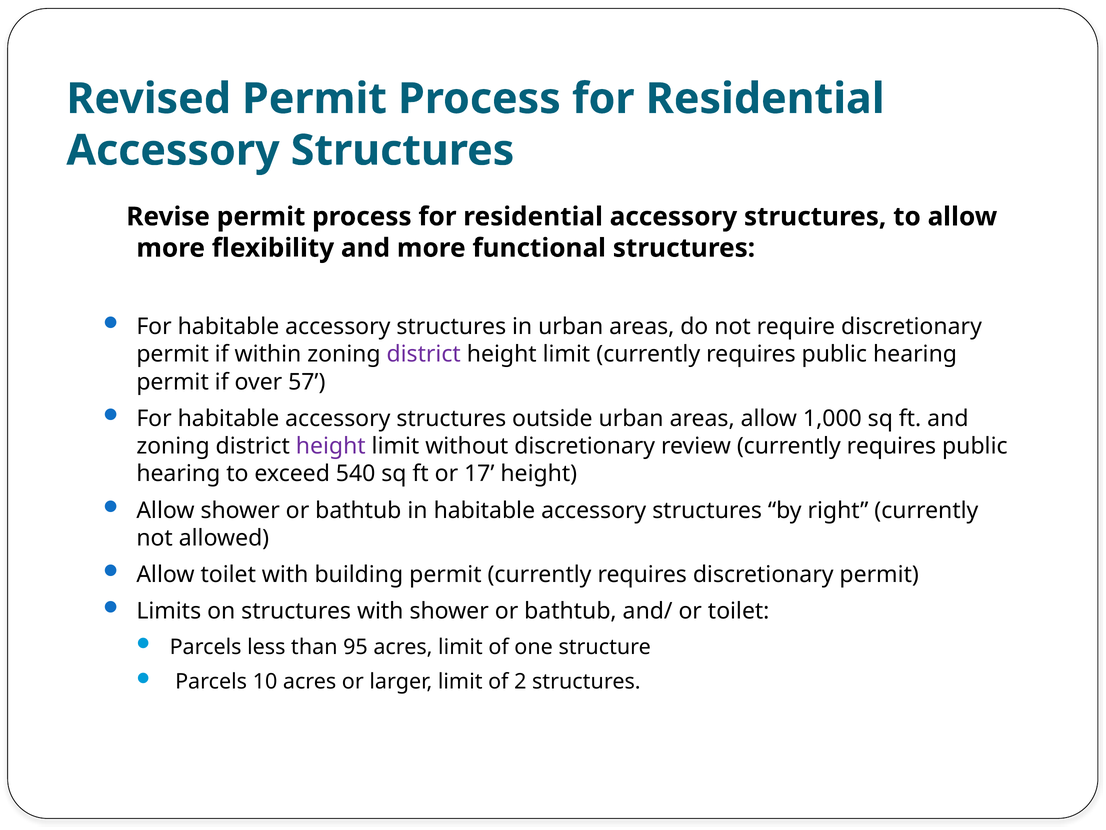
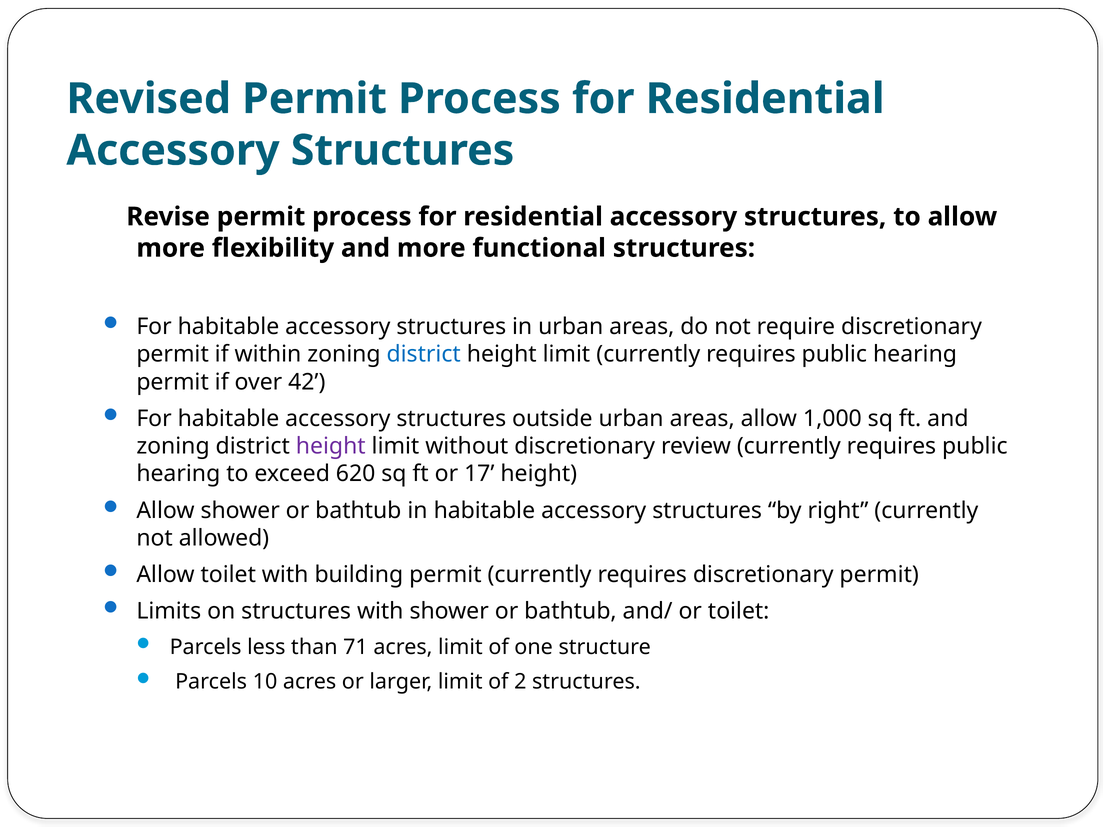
district at (424, 354) colour: purple -> blue
57: 57 -> 42
540: 540 -> 620
95: 95 -> 71
